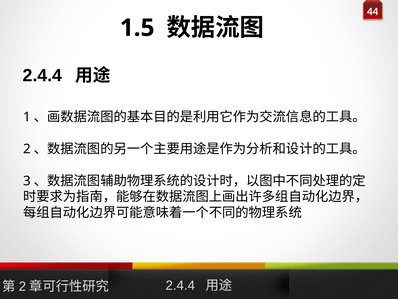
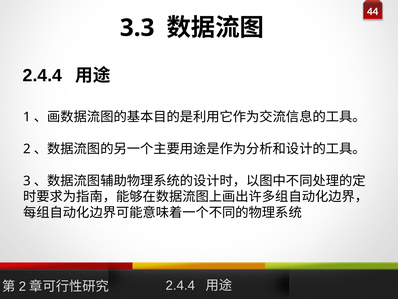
1.5: 1.5 -> 3.3
